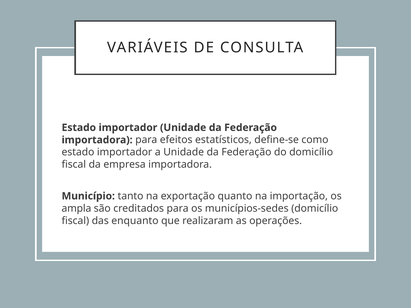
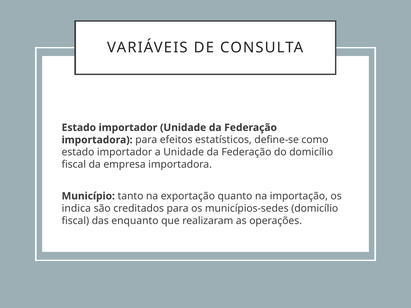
ampla: ampla -> indica
